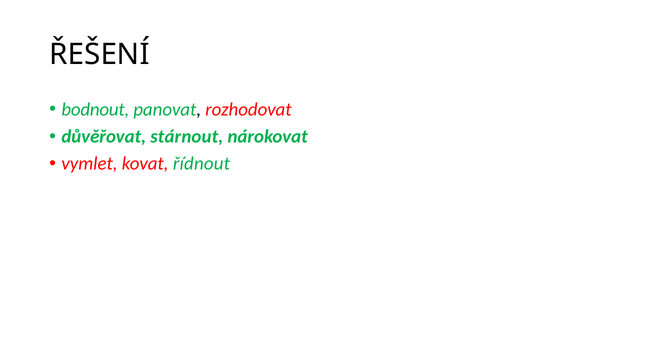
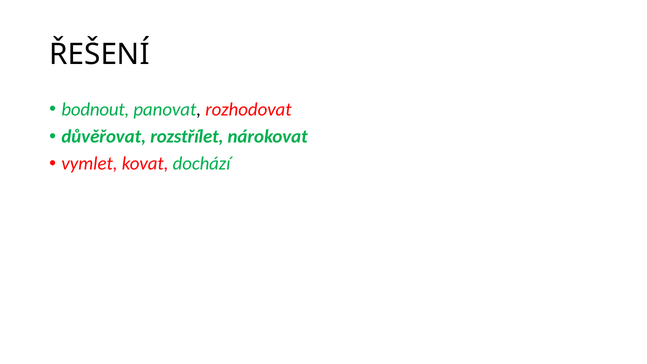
stárnout: stárnout -> rozstřílet
řídnout: řídnout -> dochází
